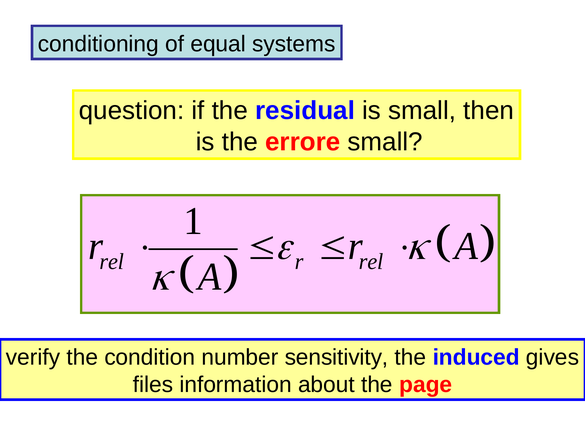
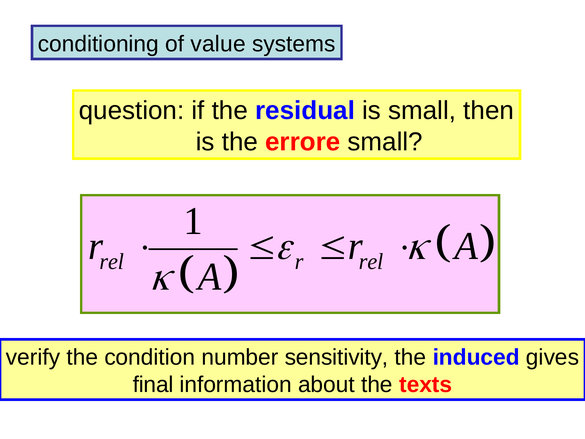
equal: equal -> value
files: files -> final
page: page -> texts
